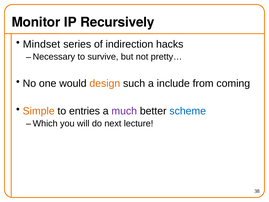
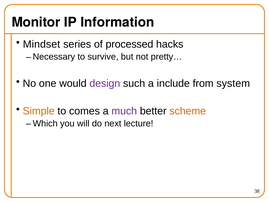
Recursively: Recursively -> Information
indirection: indirection -> processed
design colour: orange -> purple
coming: coming -> system
entries: entries -> comes
scheme colour: blue -> orange
